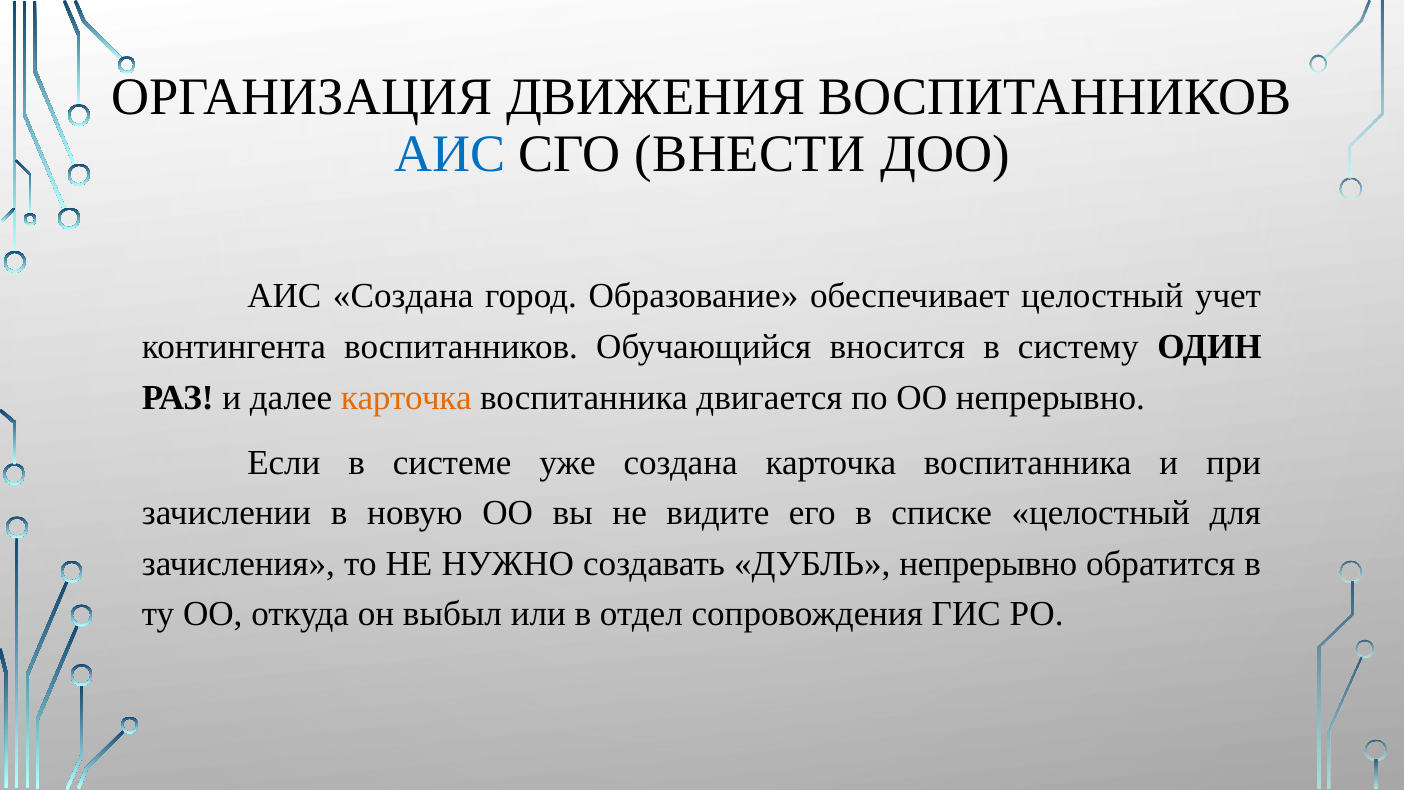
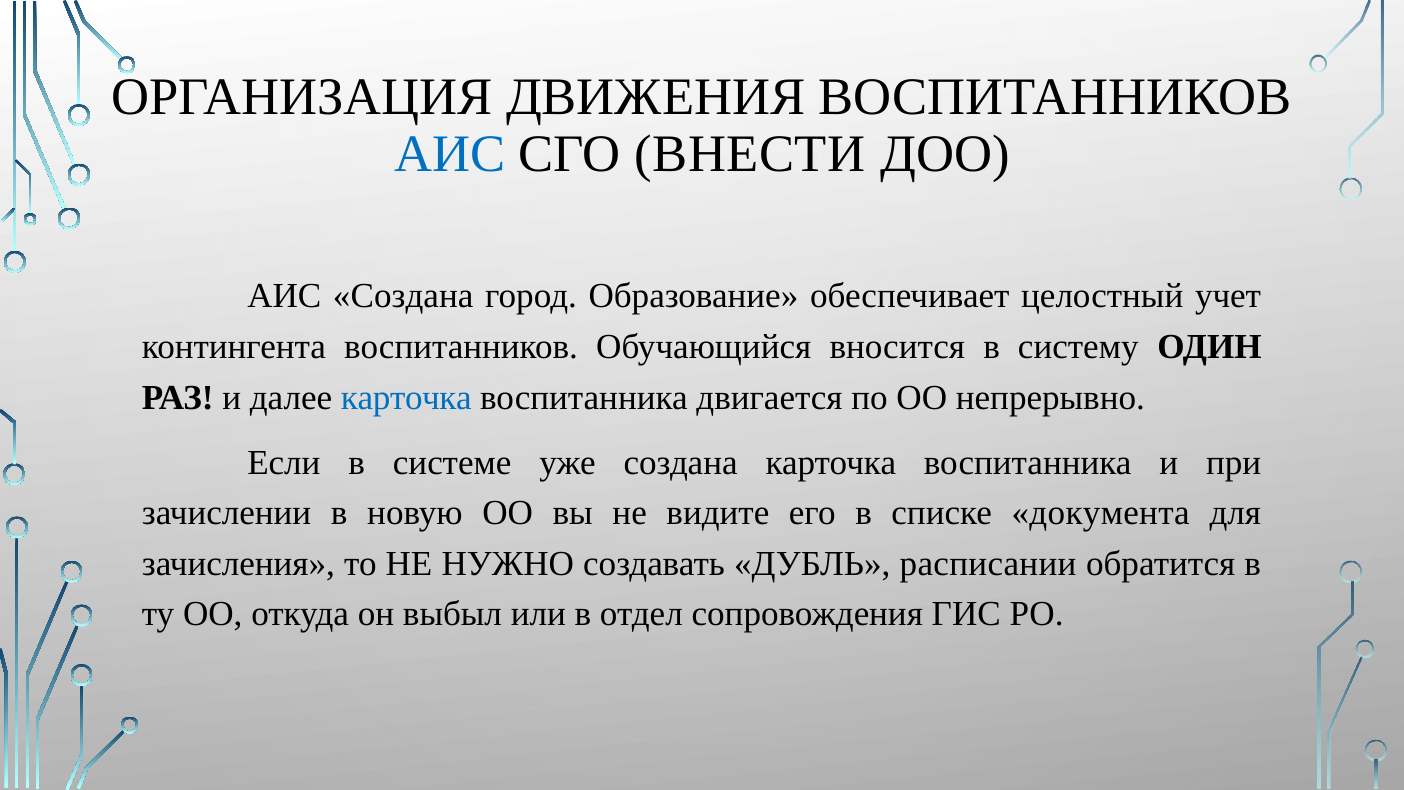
карточка at (406, 397) colour: orange -> blue
списке целостный: целостный -> документа
ДУБЛЬ непрерывно: непрерывно -> расписании
